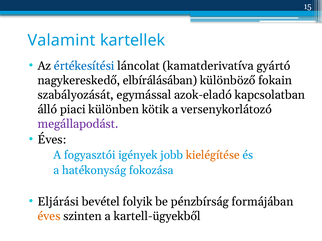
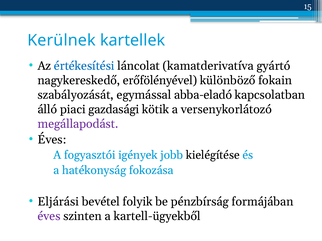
Valamint: Valamint -> Kerülnek
elbírálásában: elbírálásában -> erőfölényével
azok-eladó: azok-eladó -> abba-eladó
különben: különben -> gazdasági
kielégítése colour: orange -> black
éves at (49, 217) colour: orange -> purple
